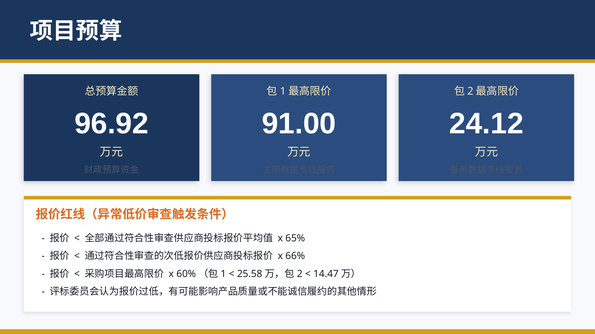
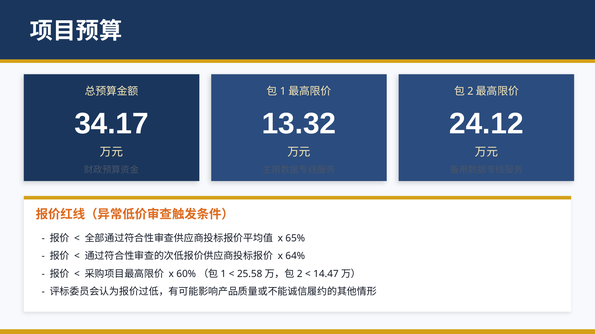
96.92: 96.92 -> 34.17
91.00: 91.00 -> 13.32
66%: 66% -> 64%
